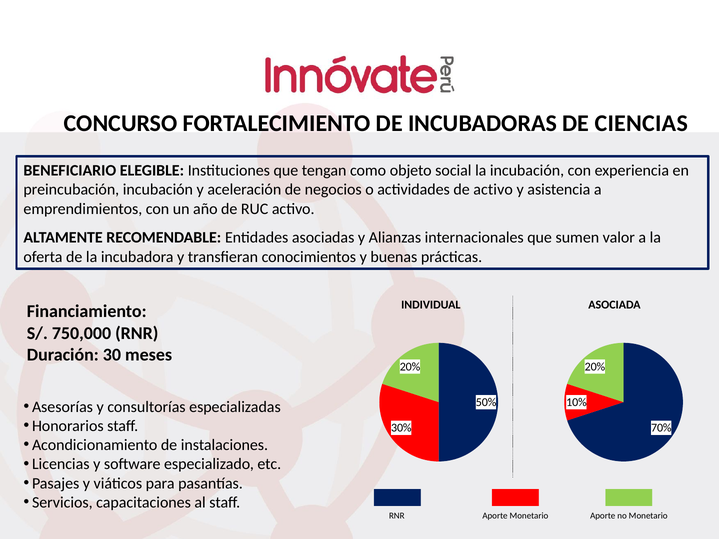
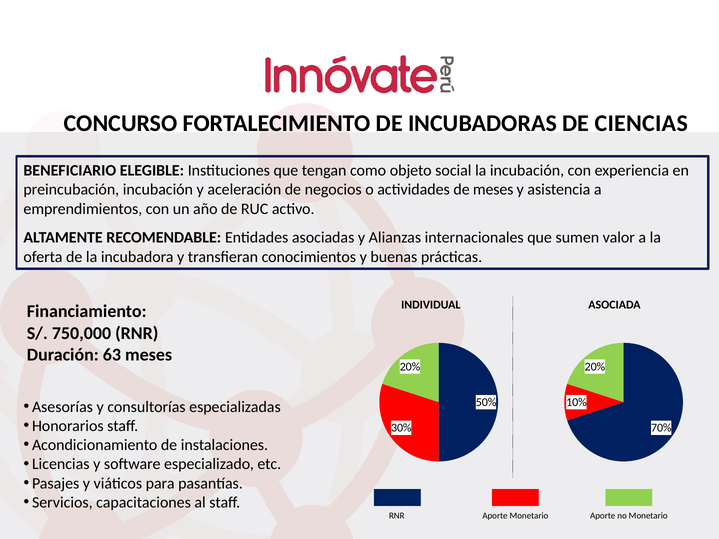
de activo: activo -> meses
30: 30 -> 63
